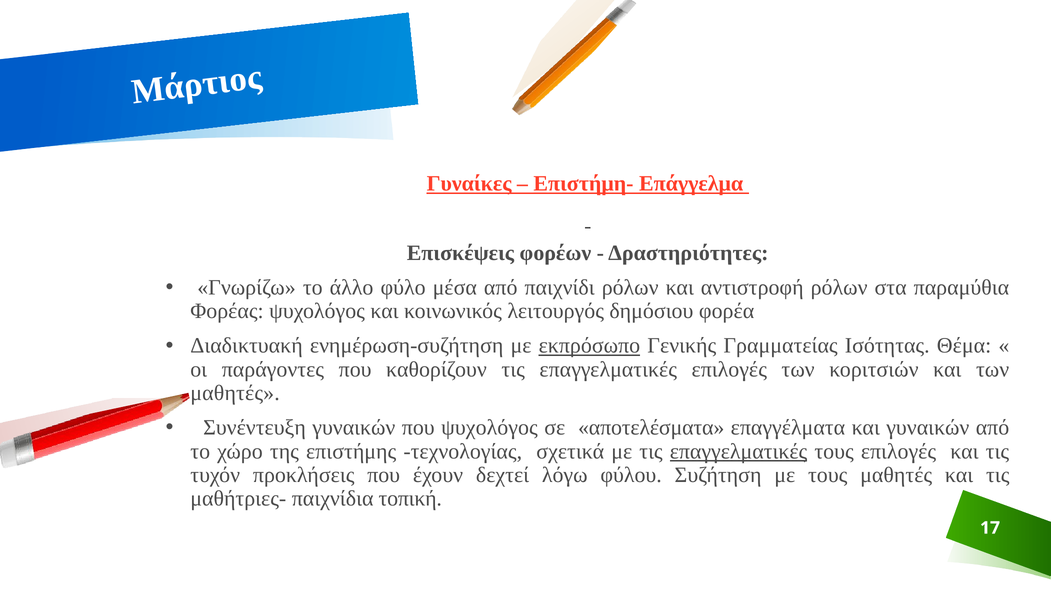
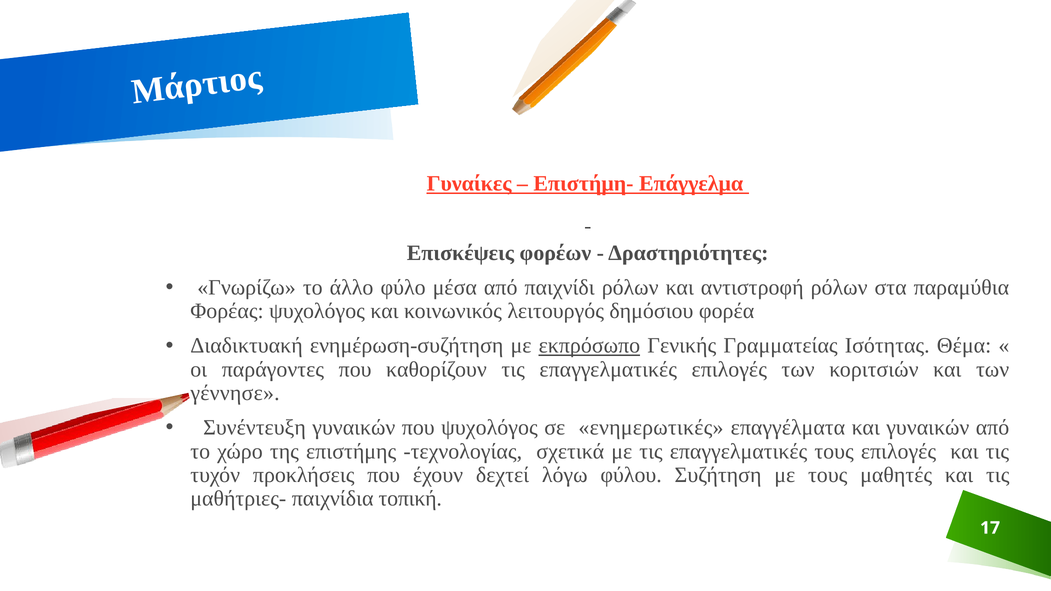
μαθητές at (235, 393): μαθητές -> γέννησε
αποτελέσματα: αποτελέσματα -> ενημερωτικές
επαγγελματικές at (739, 451) underline: present -> none
